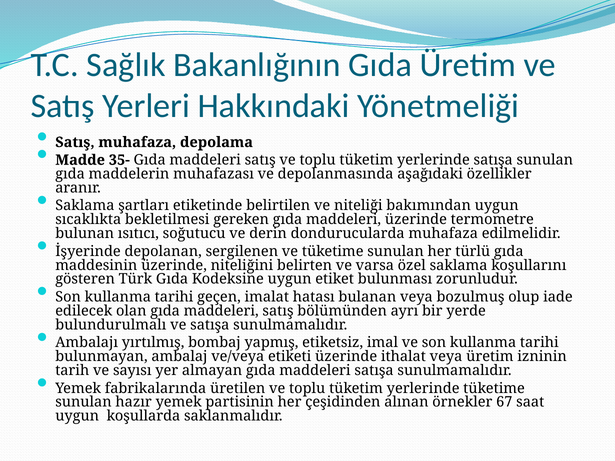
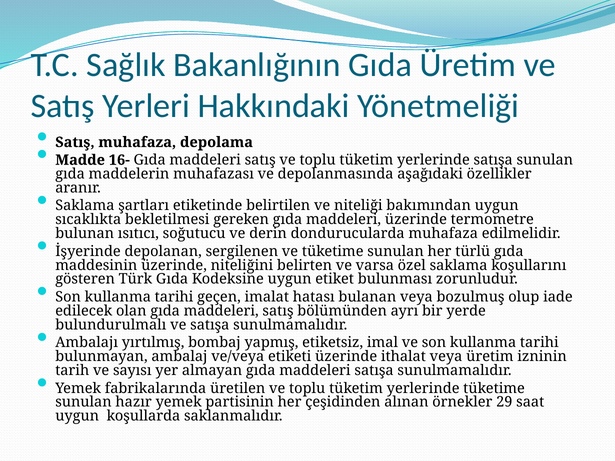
35-: 35- -> 16-
67: 67 -> 29
